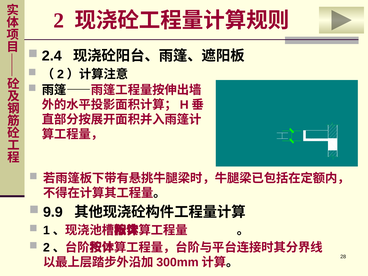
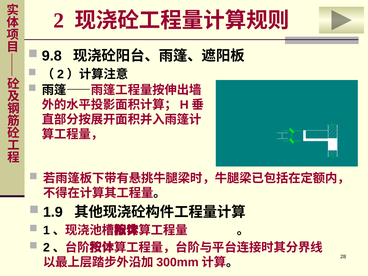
2.4: 2.4 -> 9.8
9.9: 9.9 -> 1.9
